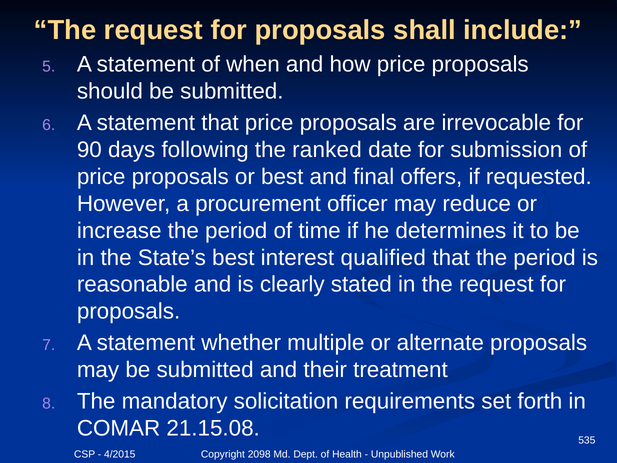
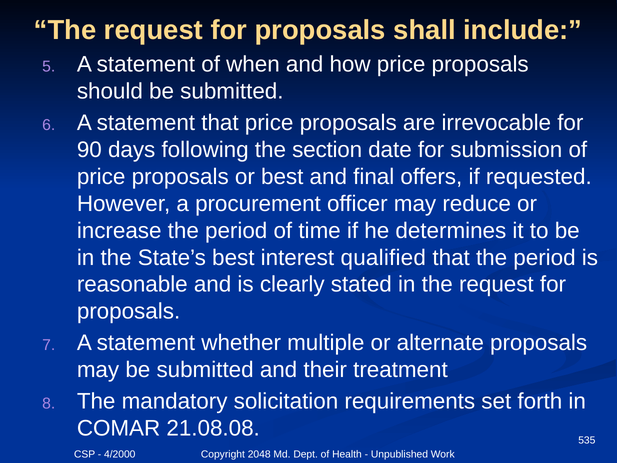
ranked: ranked -> section
21.15.08: 21.15.08 -> 21.08.08
4/2015: 4/2015 -> 4/2000
2098: 2098 -> 2048
